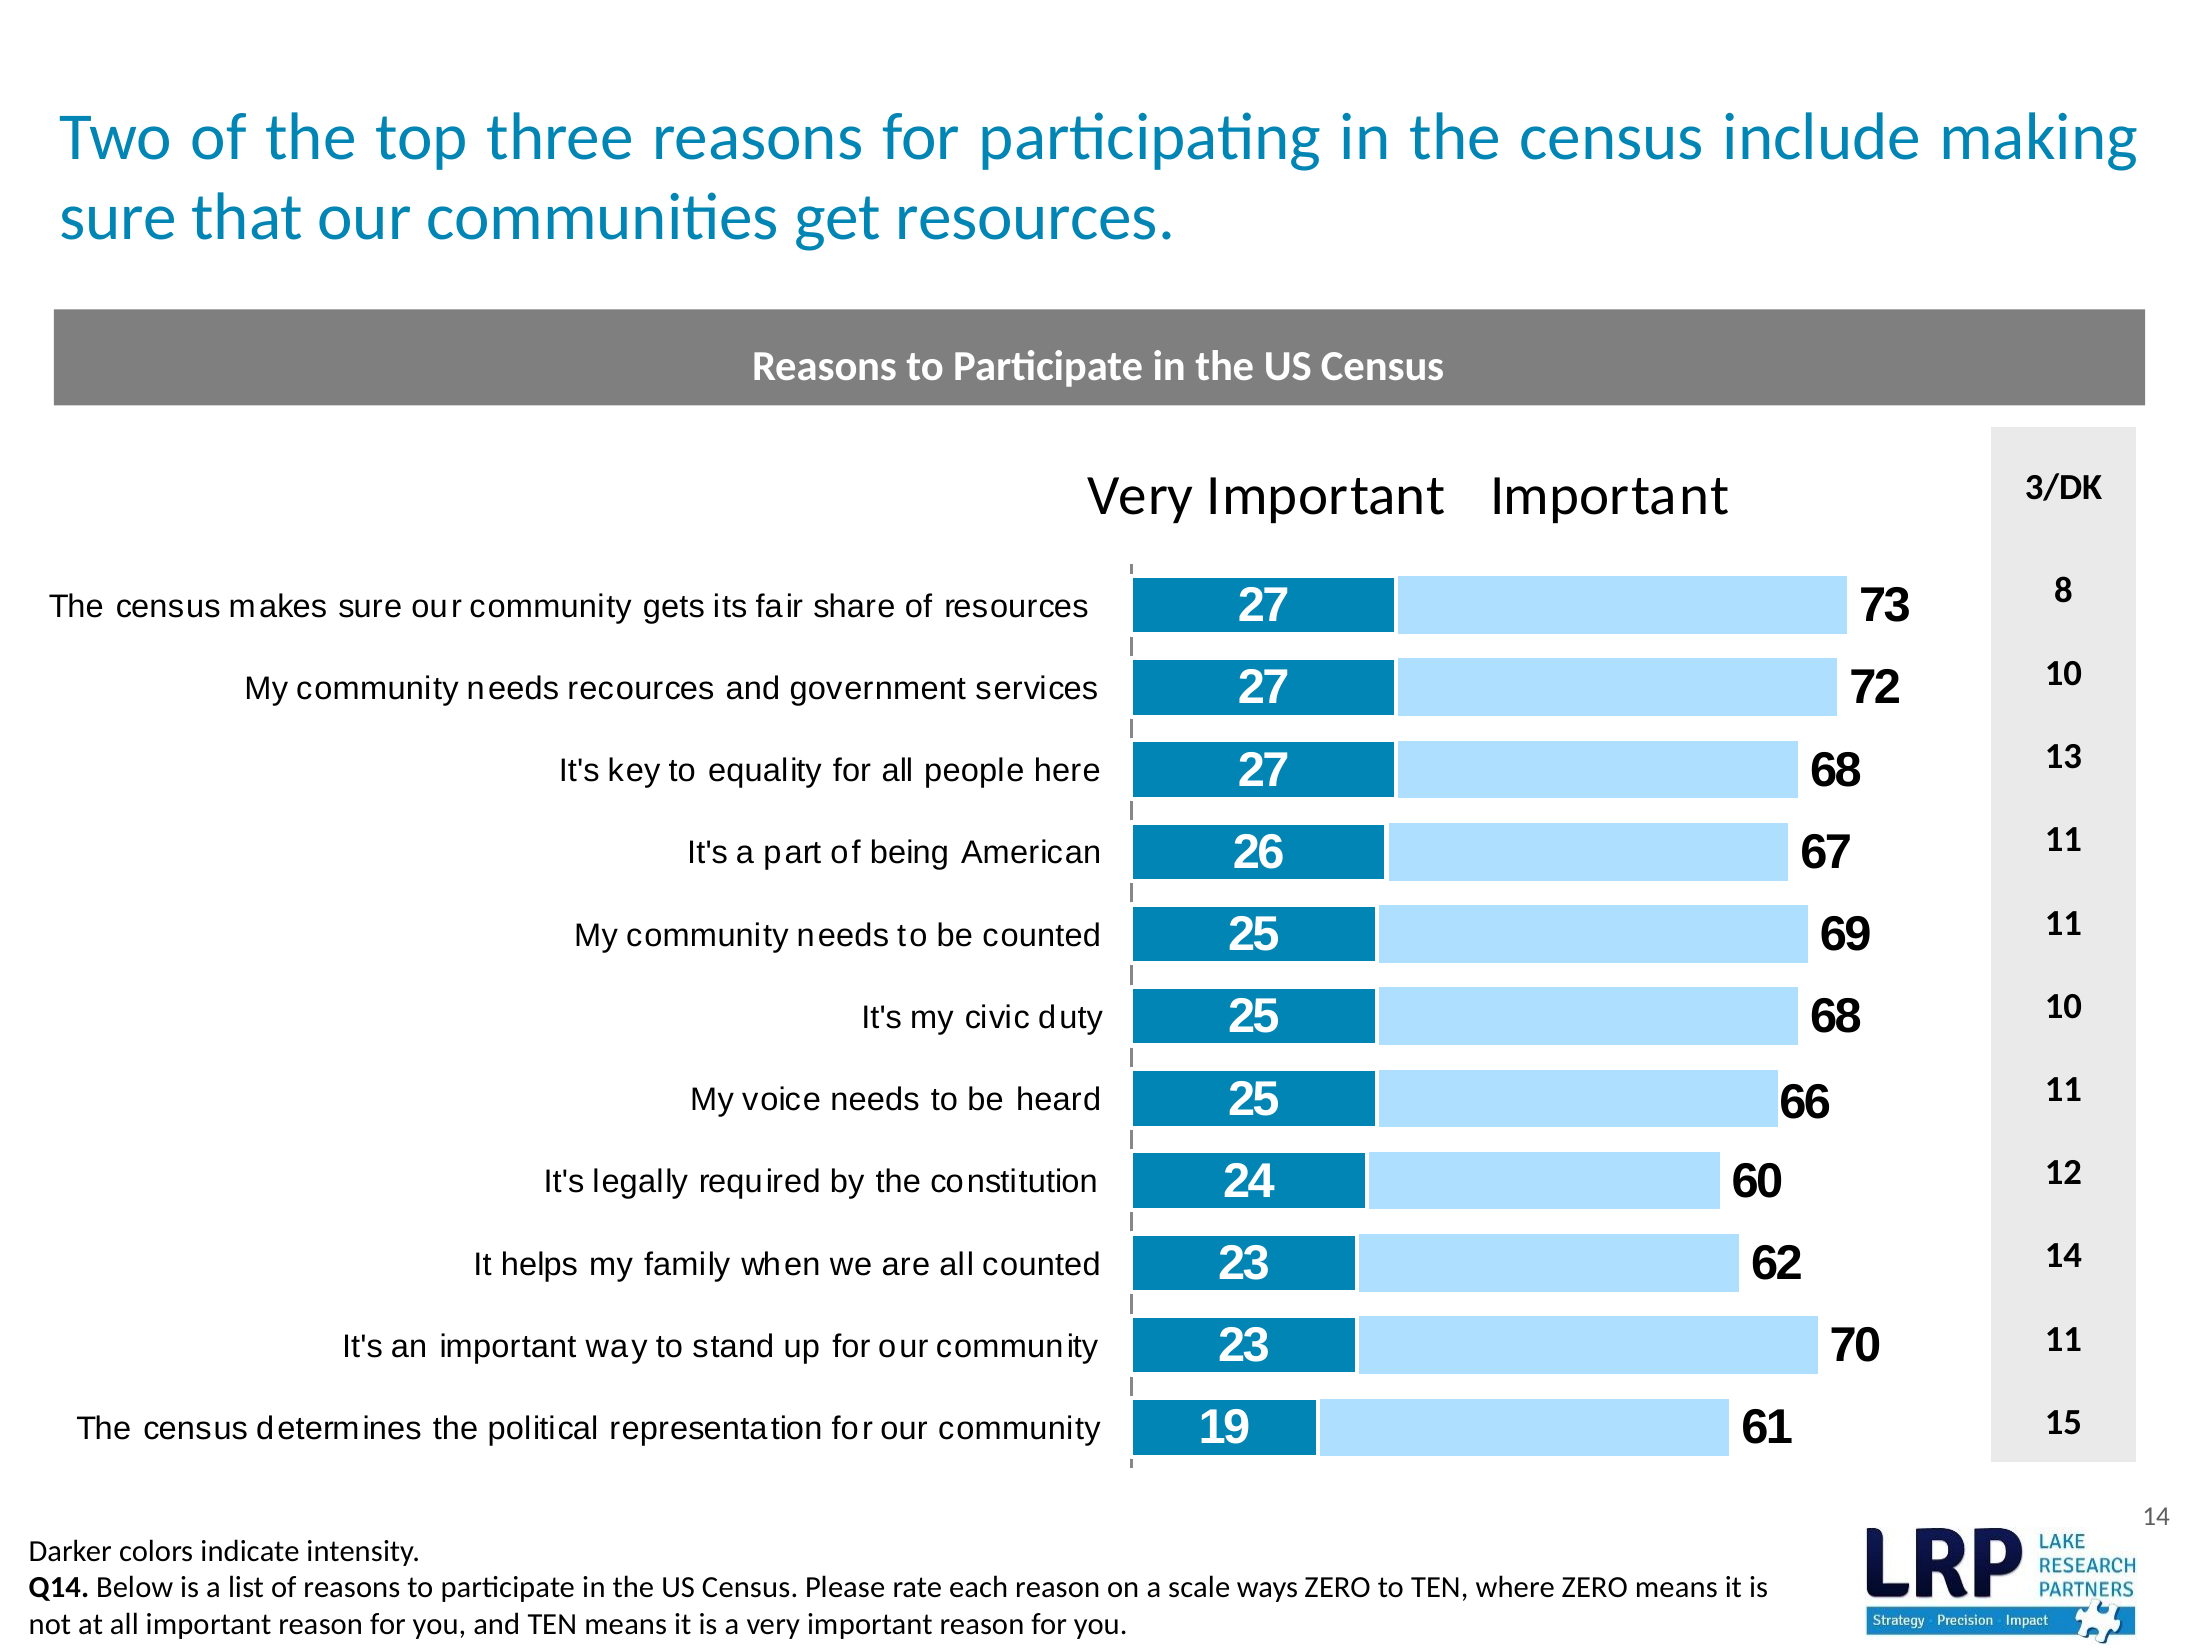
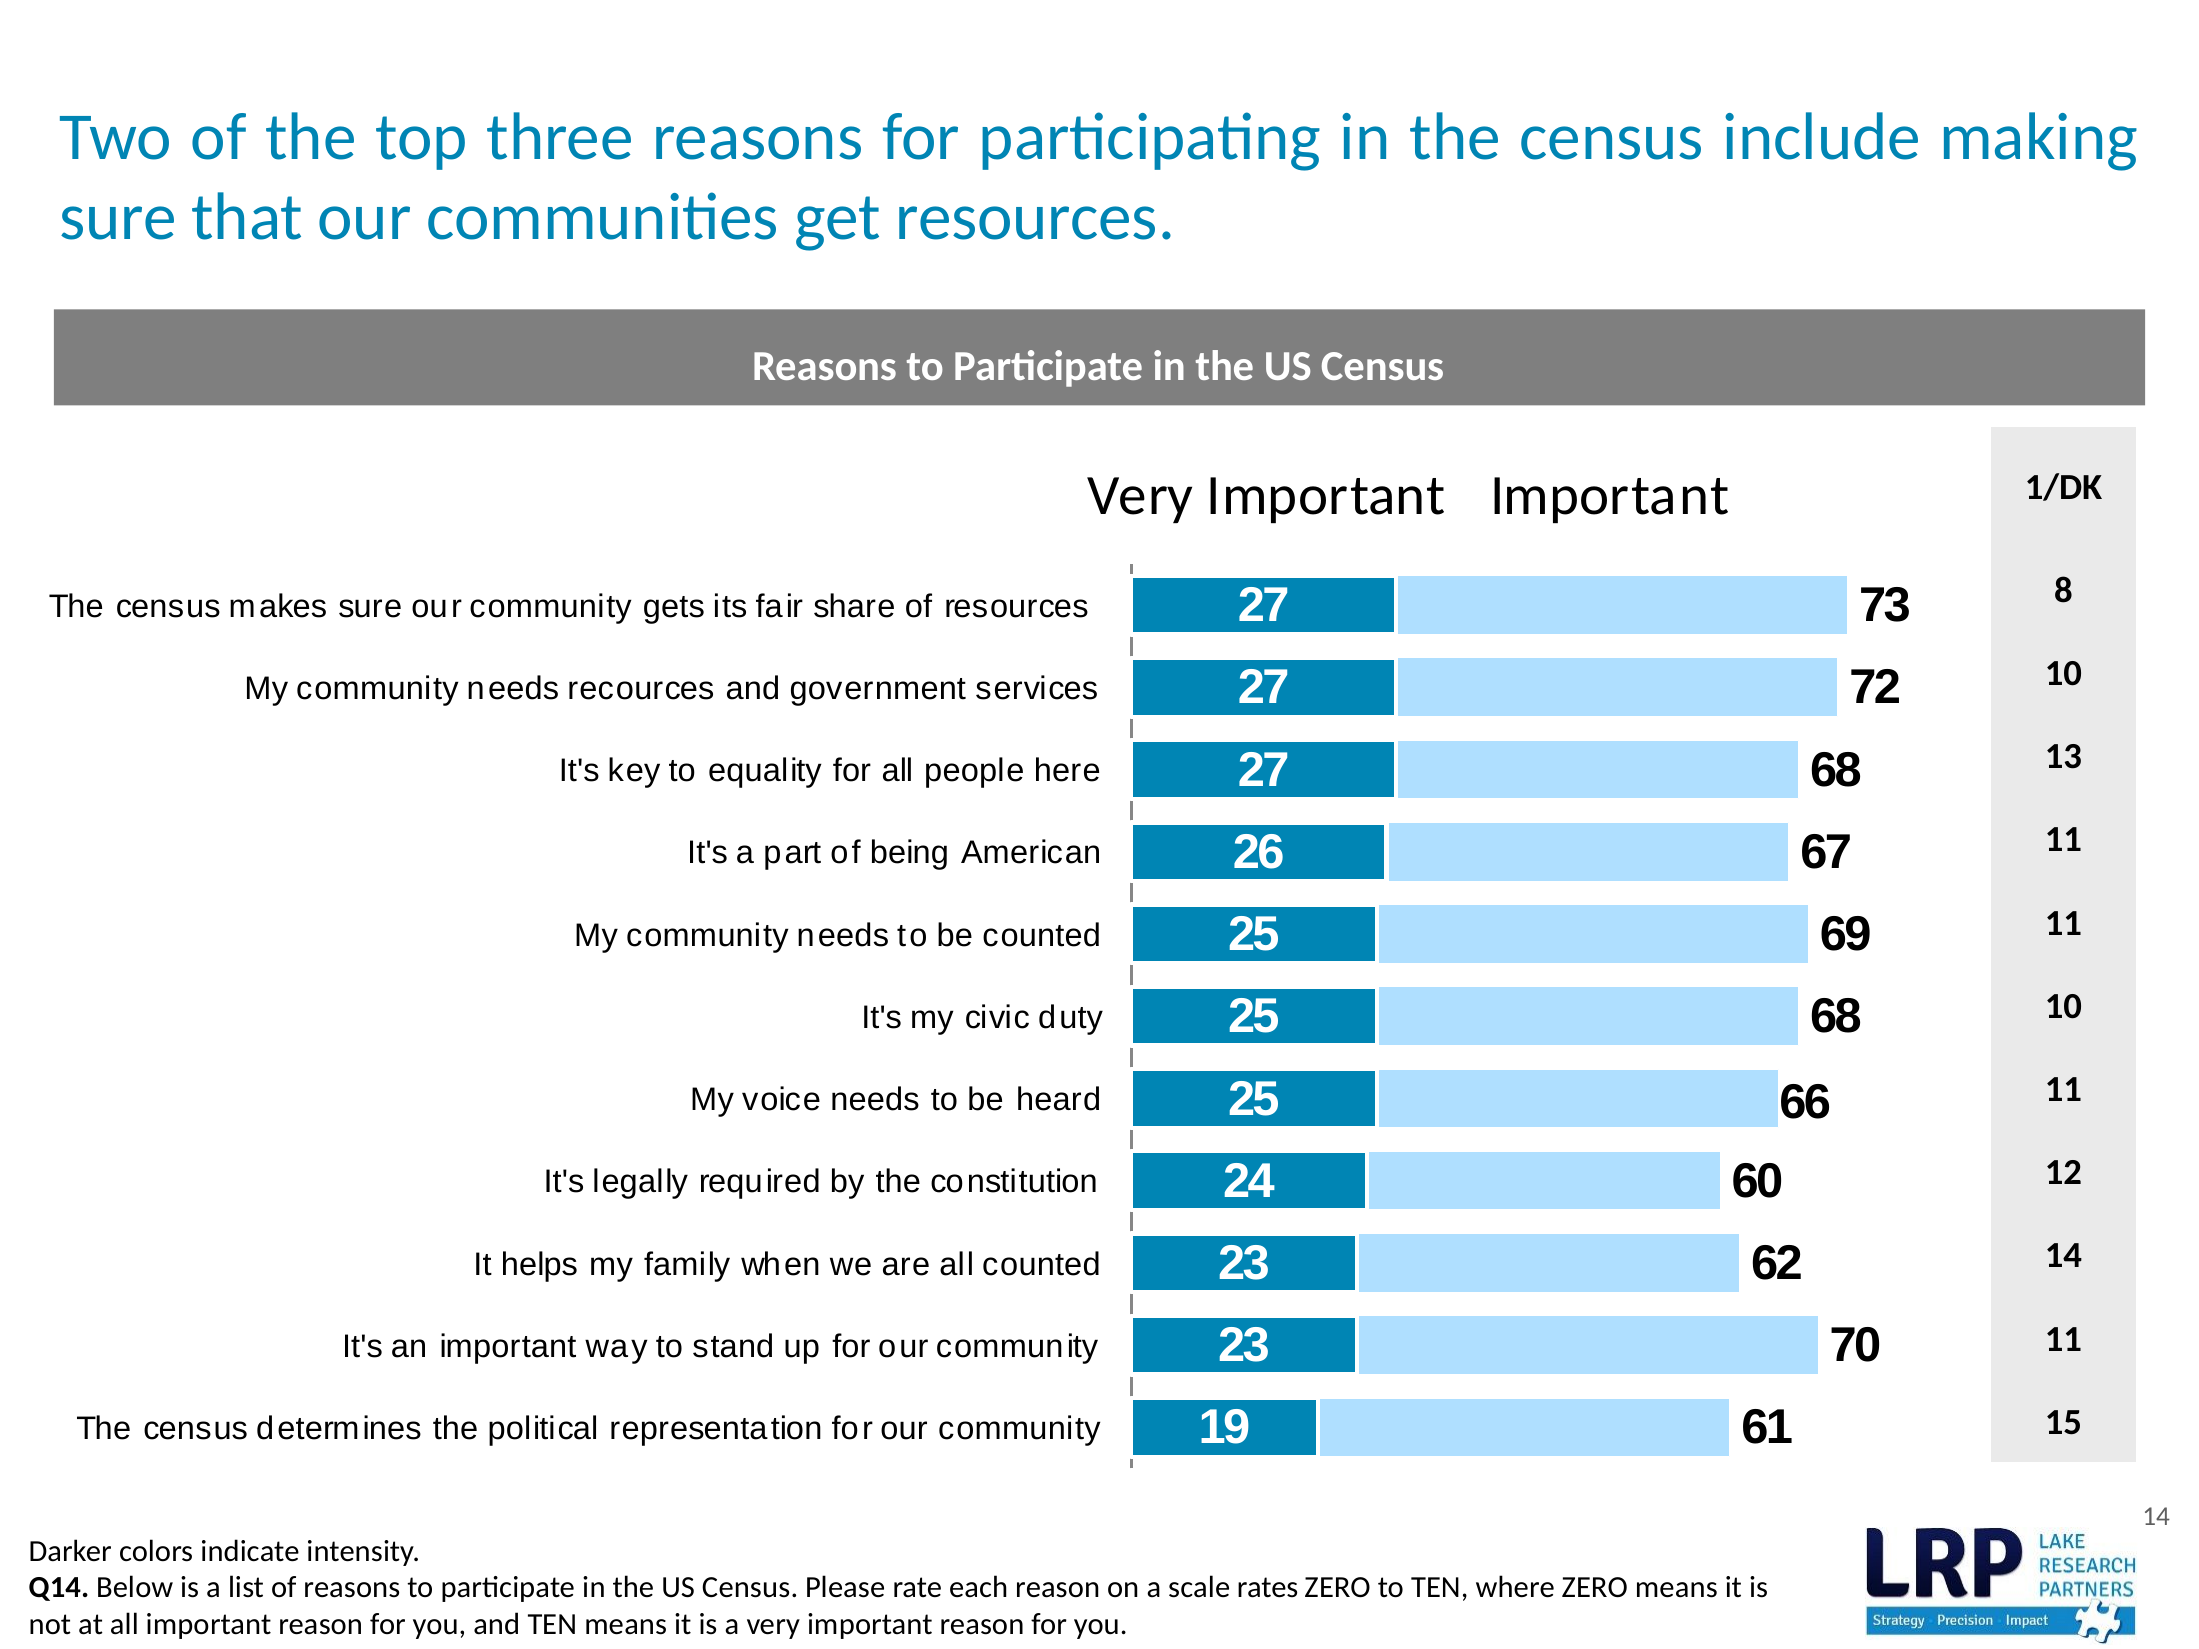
3/DK: 3/DK -> 1/DK
ways: ways -> rates
